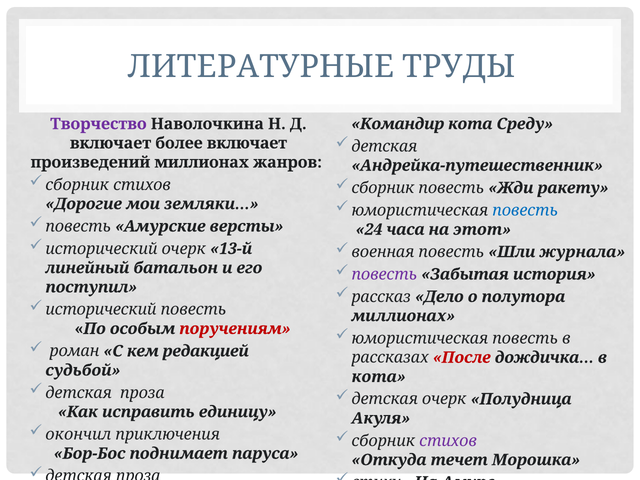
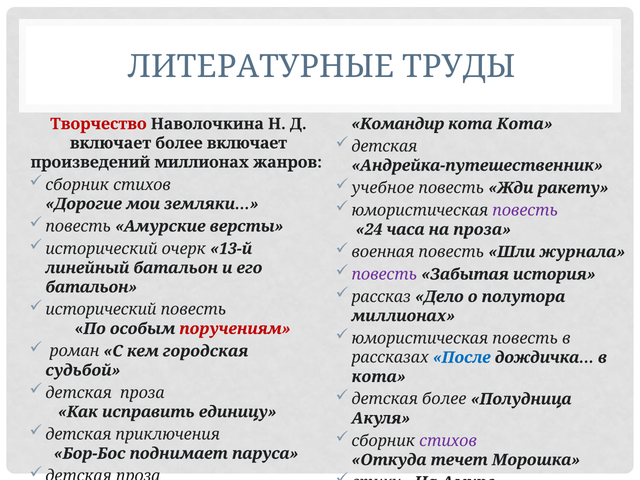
Творчество colour: purple -> red
кота Среду: Среду -> Кота
сборник at (383, 188): сборник -> учебное
повесть at (525, 210) colour: blue -> purple
на этот: этот -> проза
поступил at (91, 287): поступил -> батальон
редакцией: редакцией -> городская
После colour: red -> blue
детская очерк: очерк -> более
окончил at (78, 434): окончил -> детская
